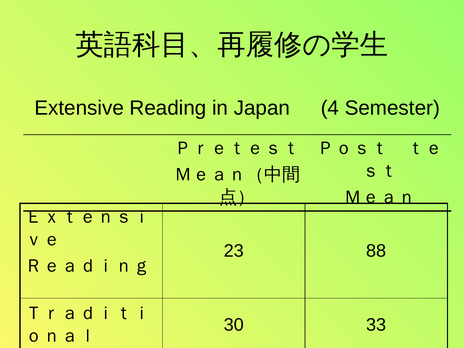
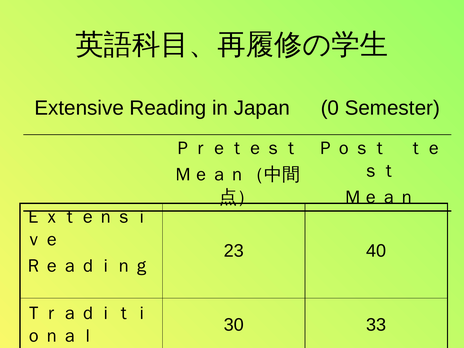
4: 4 -> 0
88: 88 -> 40
